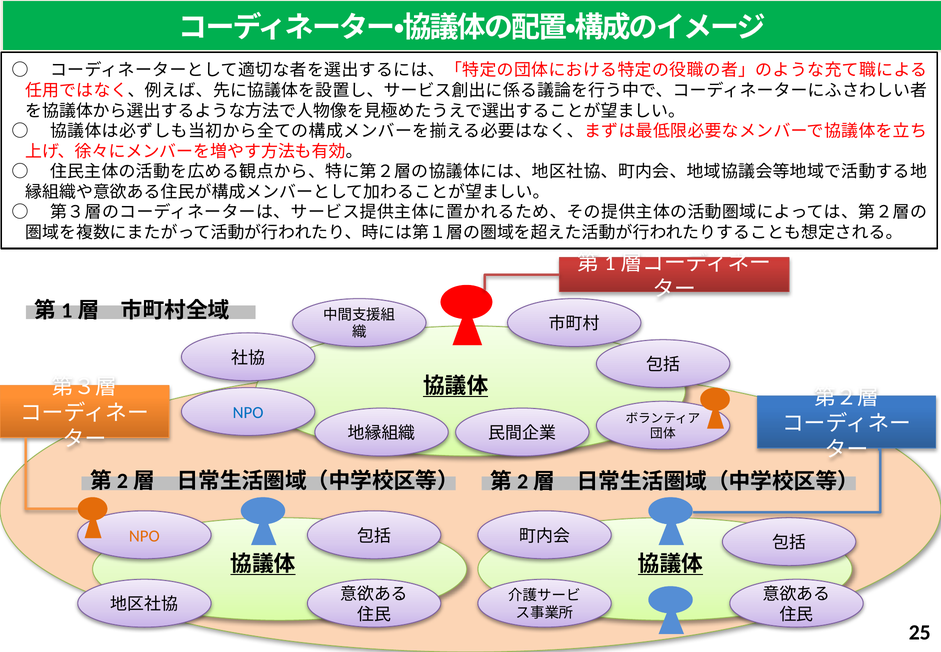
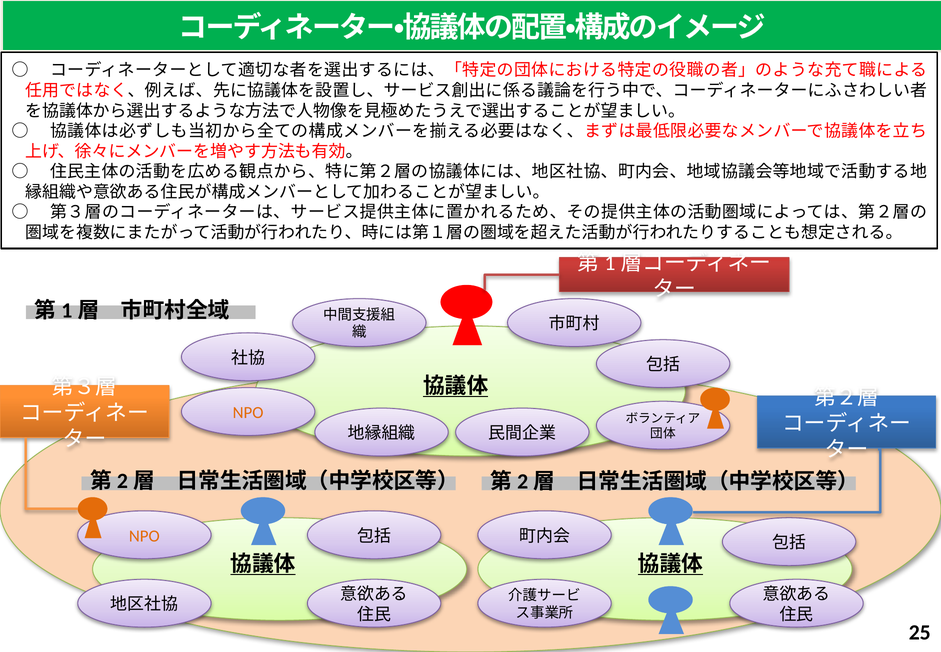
NPO at (248, 412) colour: blue -> orange
